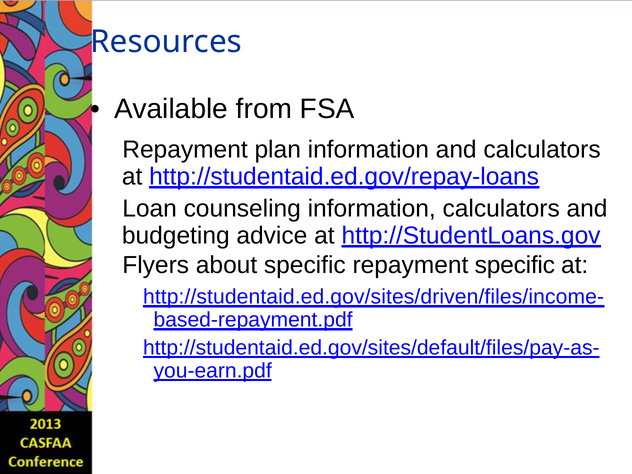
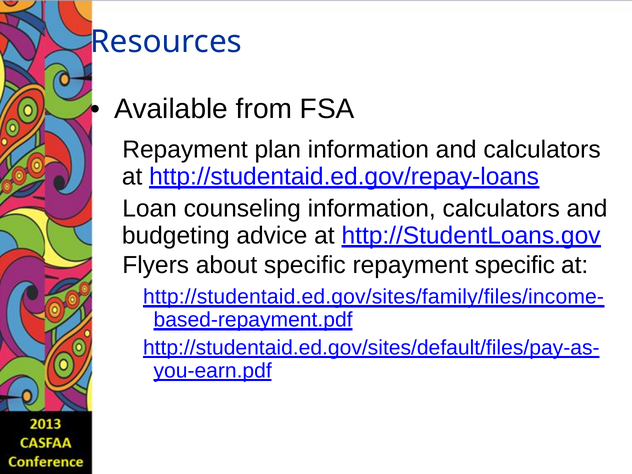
http://studentaid.ed.gov/sites/driven/files/income-: http://studentaid.ed.gov/sites/driven/files/income- -> http://studentaid.ed.gov/sites/family/files/income-
